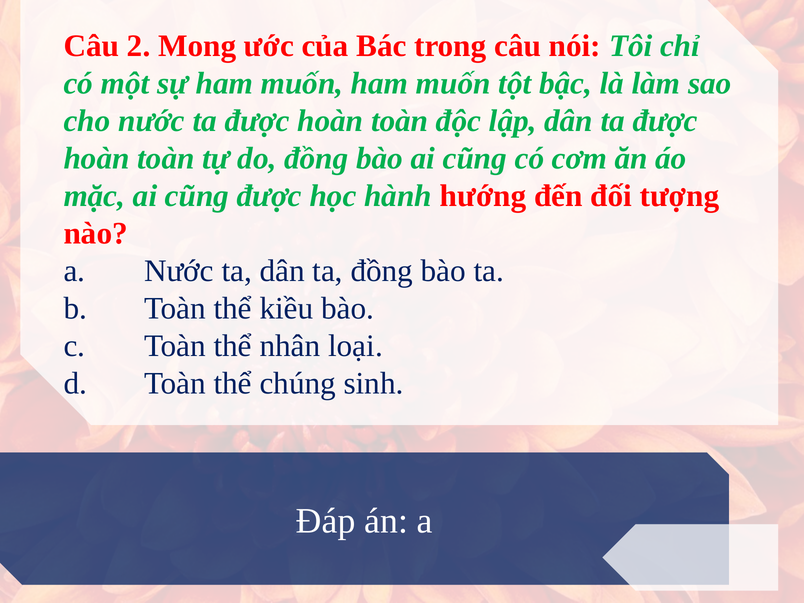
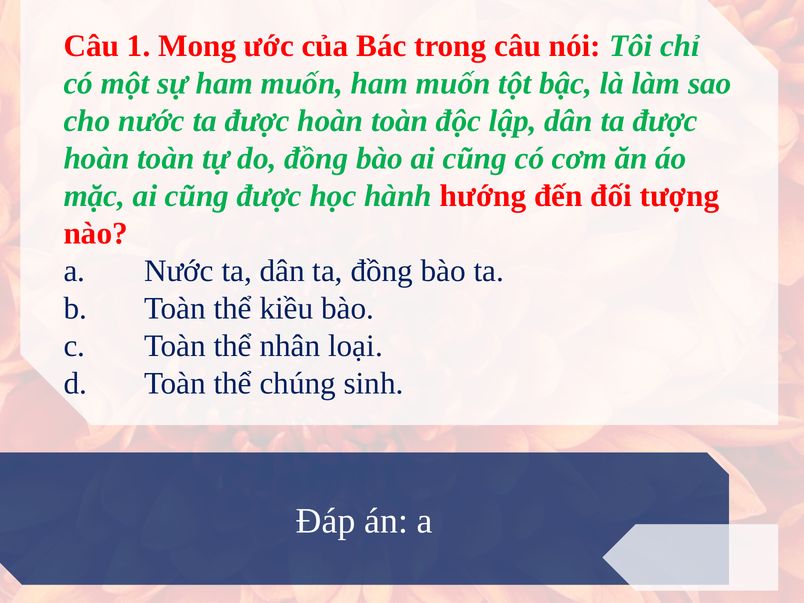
2: 2 -> 1
